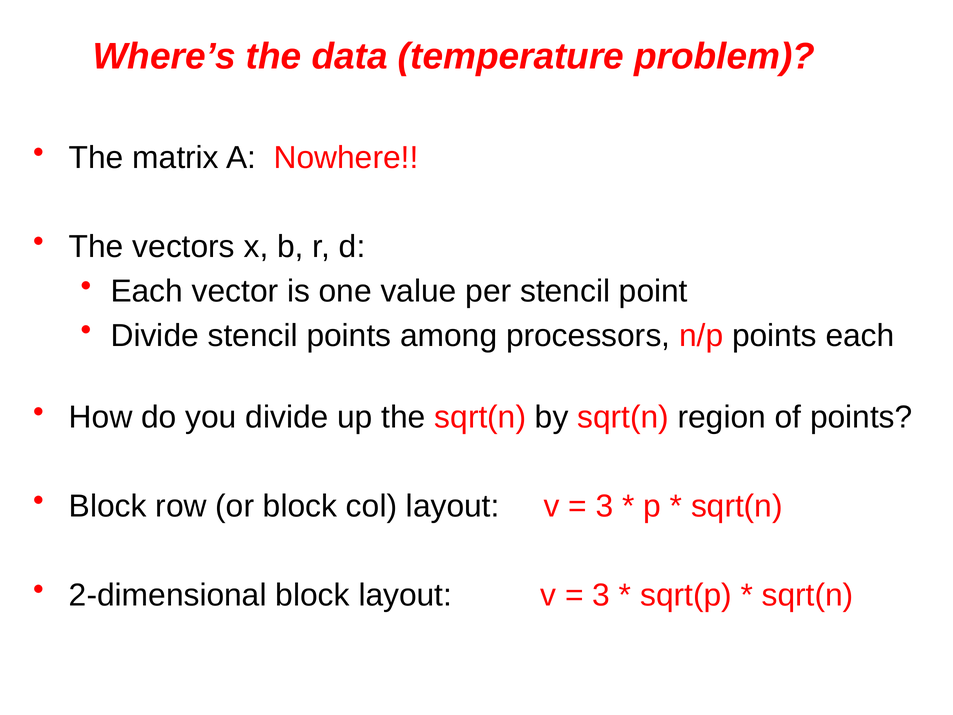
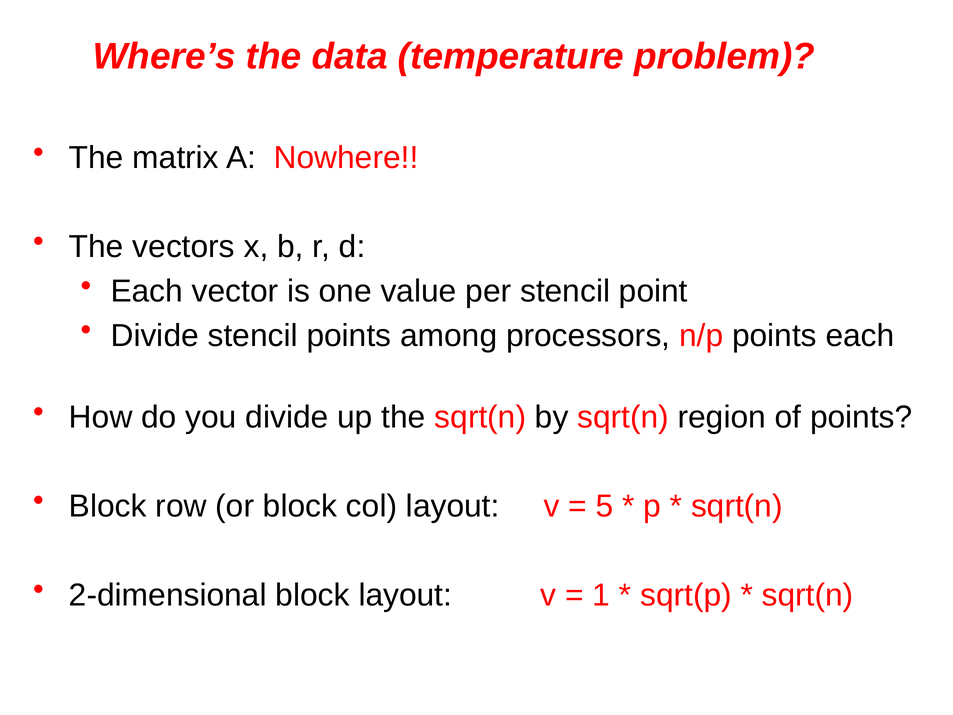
3 at (604, 506): 3 -> 5
3 at (601, 595): 3 -> 1
